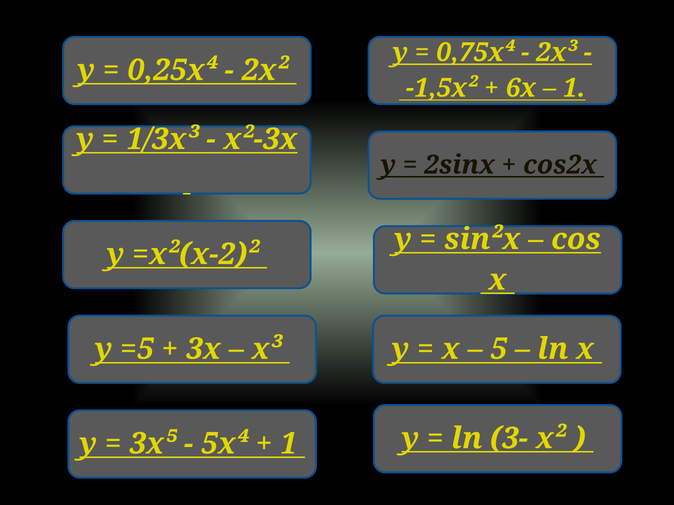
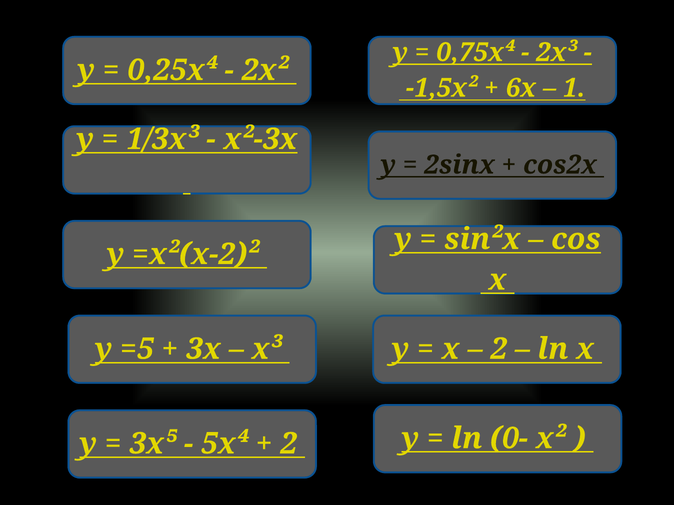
5 at (499, 349): 5 -> 2
1 at (289, 444): 1 -> 2
3-: 3- -> 0-
